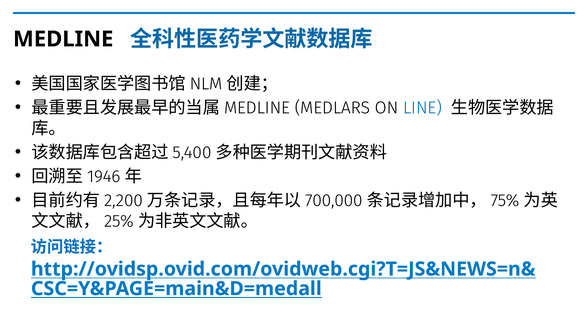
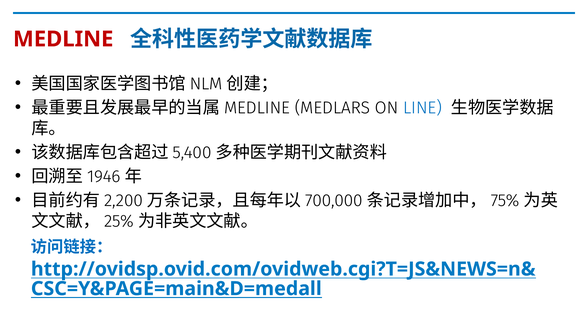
MEDLINE colour: black -> red
